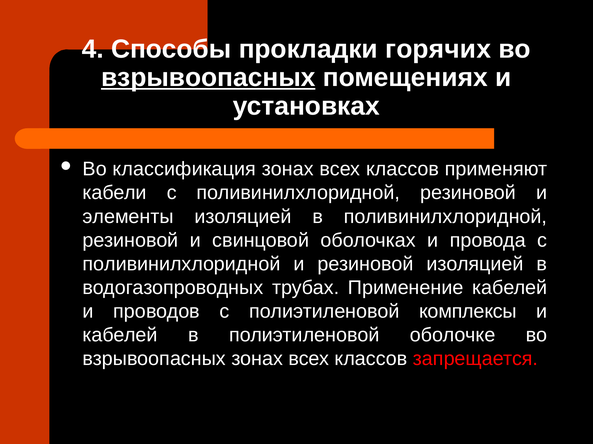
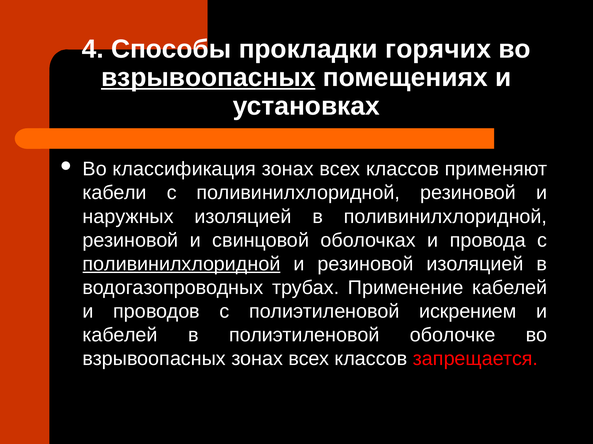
элементы: элементы -> наружных
поливинилхлоридной at (181, 264) underline: none -> present
комплексы: комплексы -> искрением
